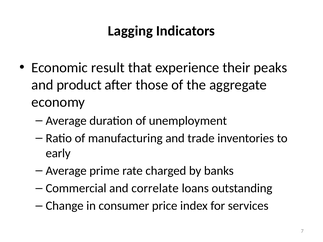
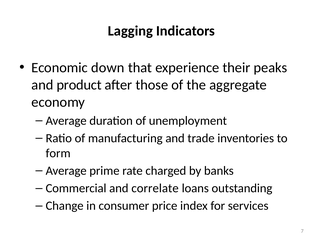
result: result -> down
early: early -> form
